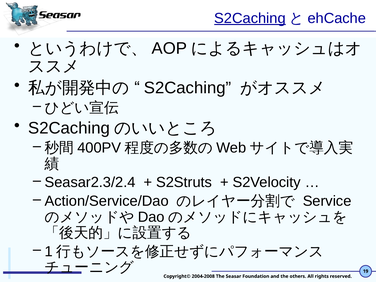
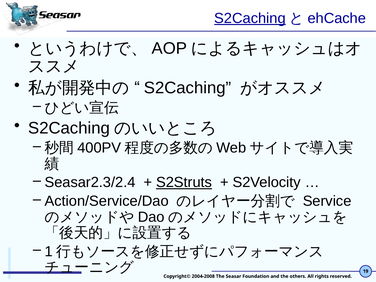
S2Struts underline: none -> present
